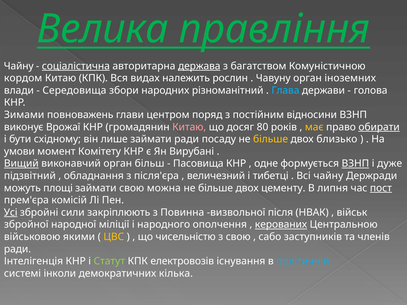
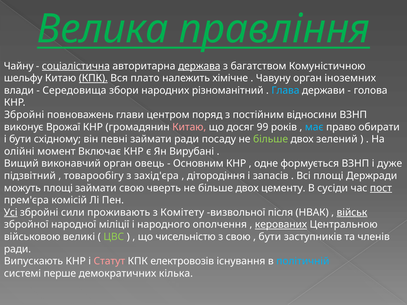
кордом: кордом -> шельфу
КПК at (93, 78) underline: none -> present
видах: видах -> плато
рослин: рослин -> хімічне
Зимами at (24, 115): Зимами -> Збройні
80: 80 -> 99
має colour: yellow -> light blue
обирати underline: present -> none
лише: лише -> певні
більше at (271, 139) colour: yellow -> light green
близько: близько -> зелений
умови: умови -> олійні
Комітету: Комітету -> Включає
Вищий underline: present -> none
більш: більш -> овець
Пасовища: Пасовища -> Основним
ВЗНП at (355, 164) underline: present -> none
обладнання: обладнання -> товарообігу
після'єра: після'єра -> захід'єра
величезний: величезний -> дітородіння
тибетці: тибетці -> запасів
Всі чайну: чайну -> площі
можна: можна -> чверть
липня: липня -> сусіди
закріплюють: закріплюють -> проживають
Повинна: Повинна -> Комітету
військ underline: none -> present
якими: якими -> великі
ЦВС colour: yellow -> light green
сабо at (270, 237): сабо -> бути
Інтелігенція: Інтелігенція -> Випускають
Статут colour: light green -> pink
інколи: інколи -> перше
